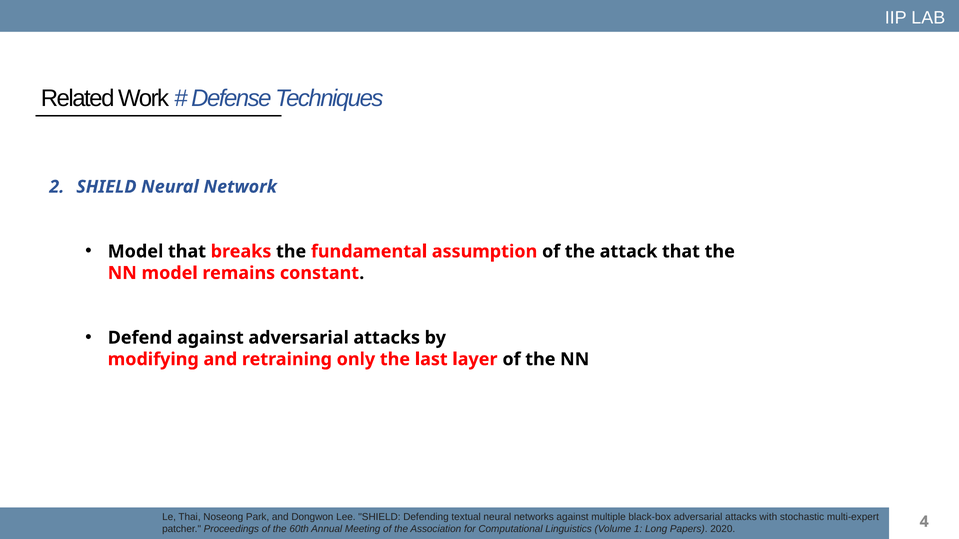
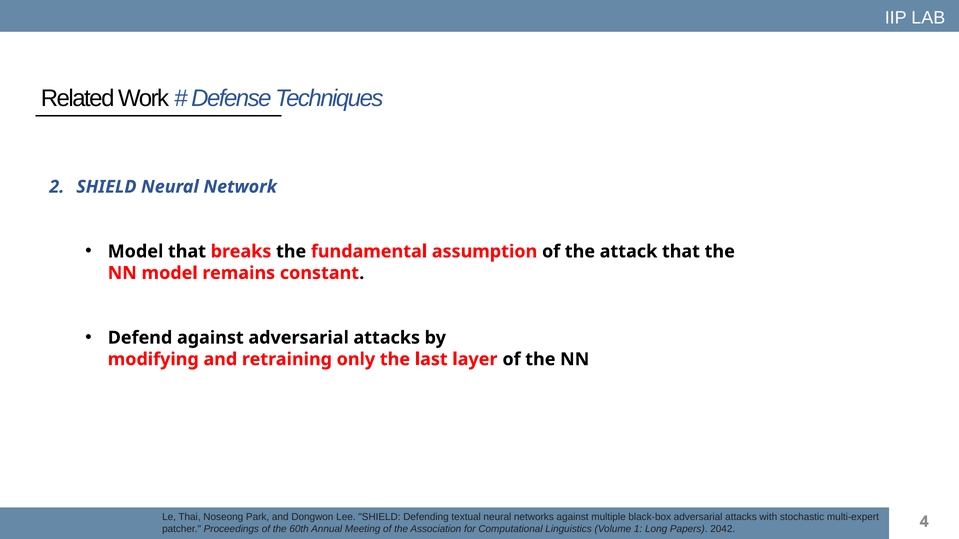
2020: 2020 -> 2042
